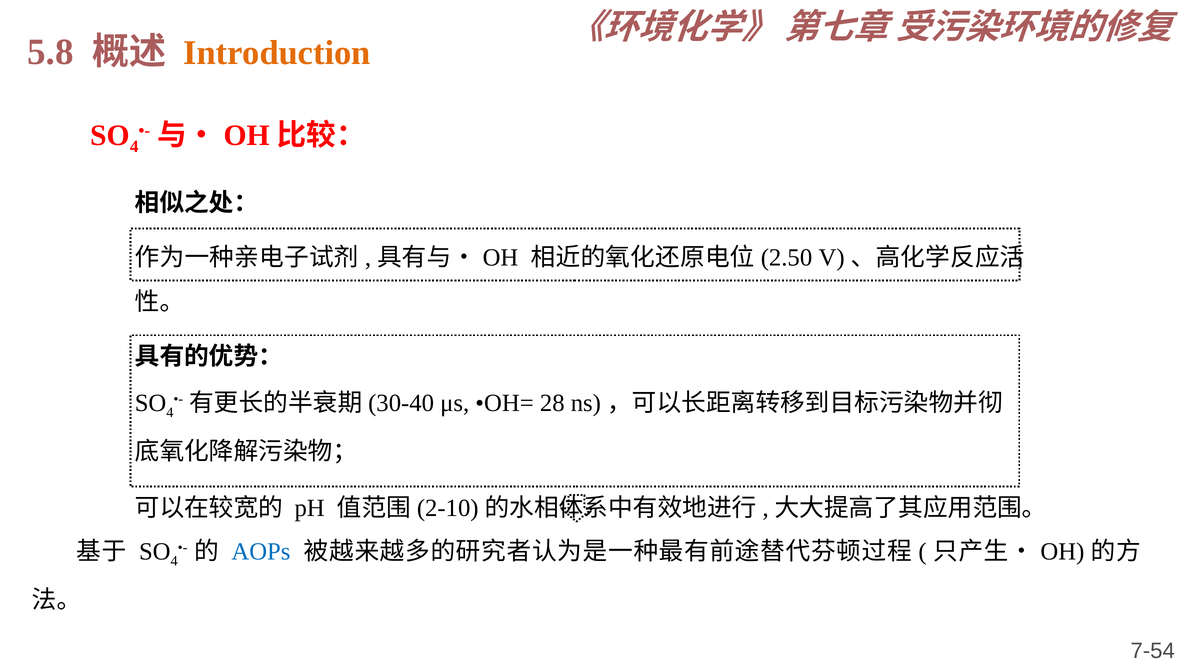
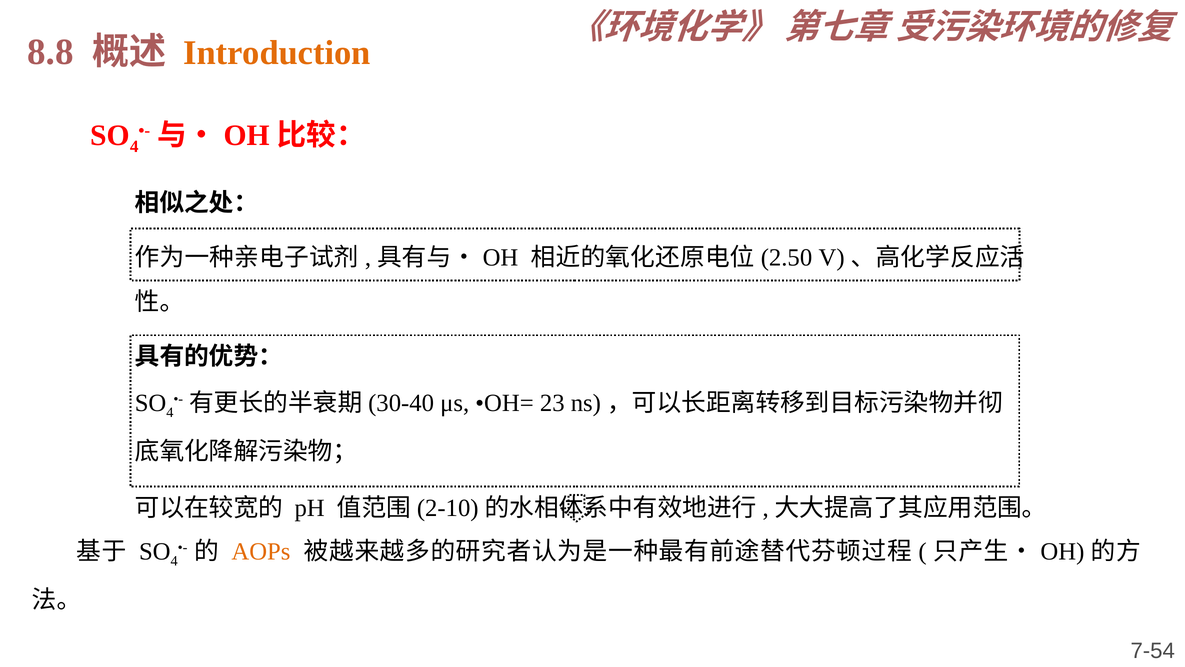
5.8: 5.8 -> 8.8
28: 28 -> 23
AOPs colour: blue -> orange
